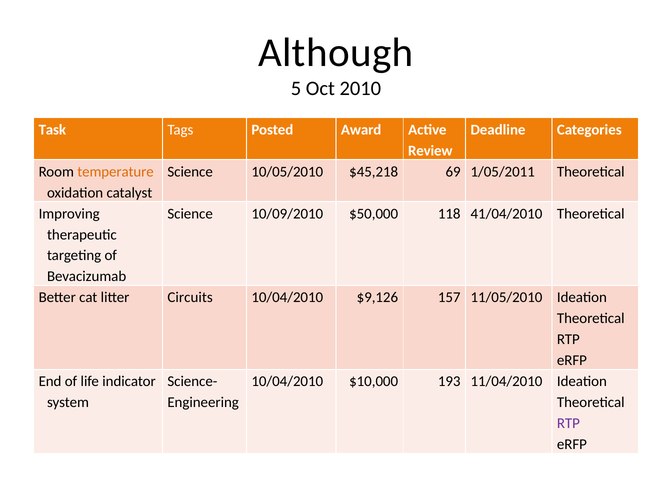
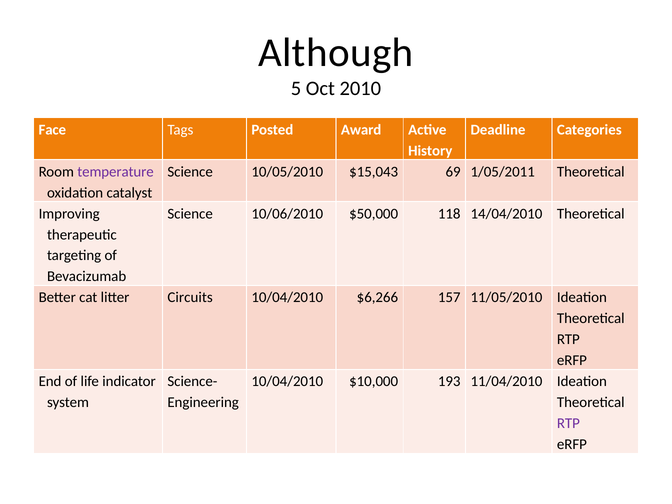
Task: Task -> Face
Review: Review -> History
temperature colour: orange -> purple
$45,218: $45,218 -> $15,043
10/09/2010: 10/09/2010 -> 10/06/2010
41/04/2010: 41/04/2010 -> 14/04/2010
$9,126: $9,126 -> $6,266
